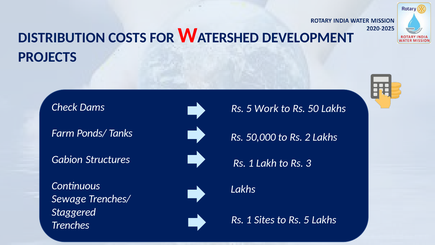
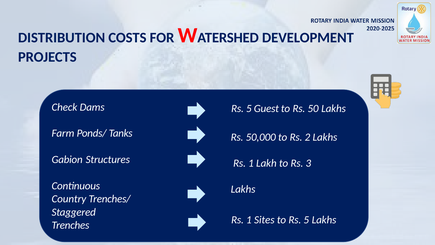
Work: Work -> Guest
Sewage: Sewage -> Country
